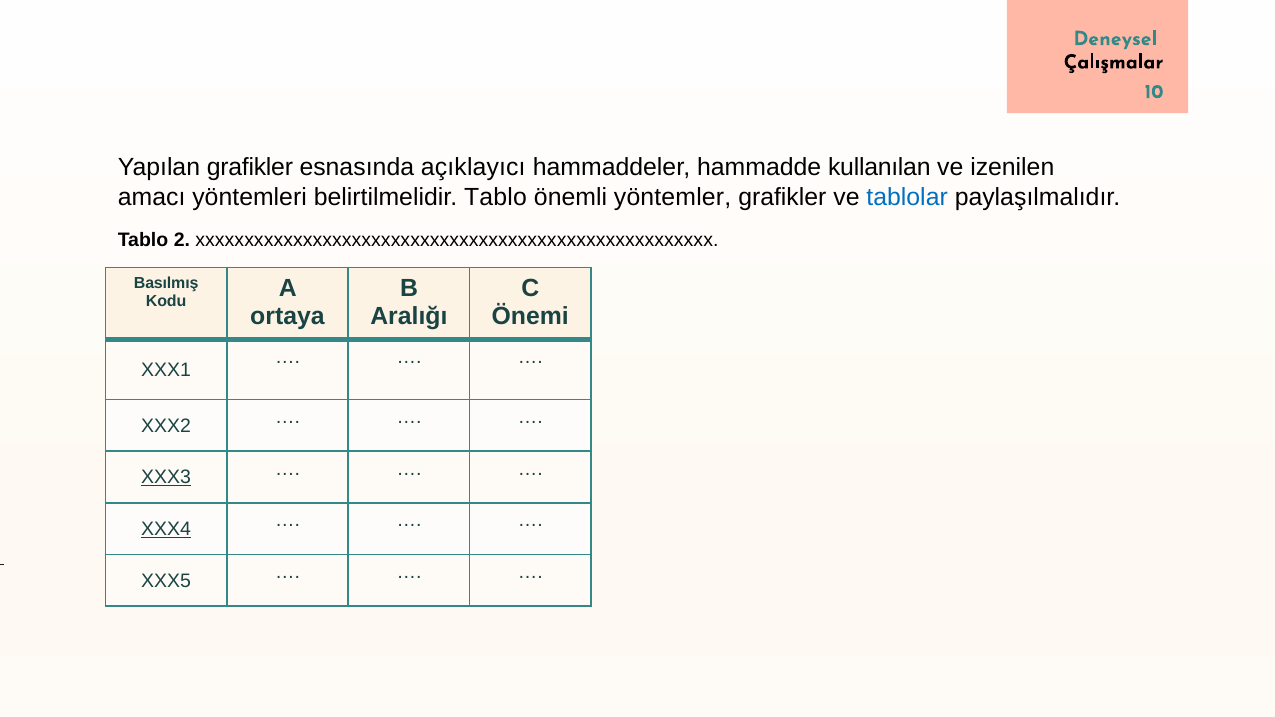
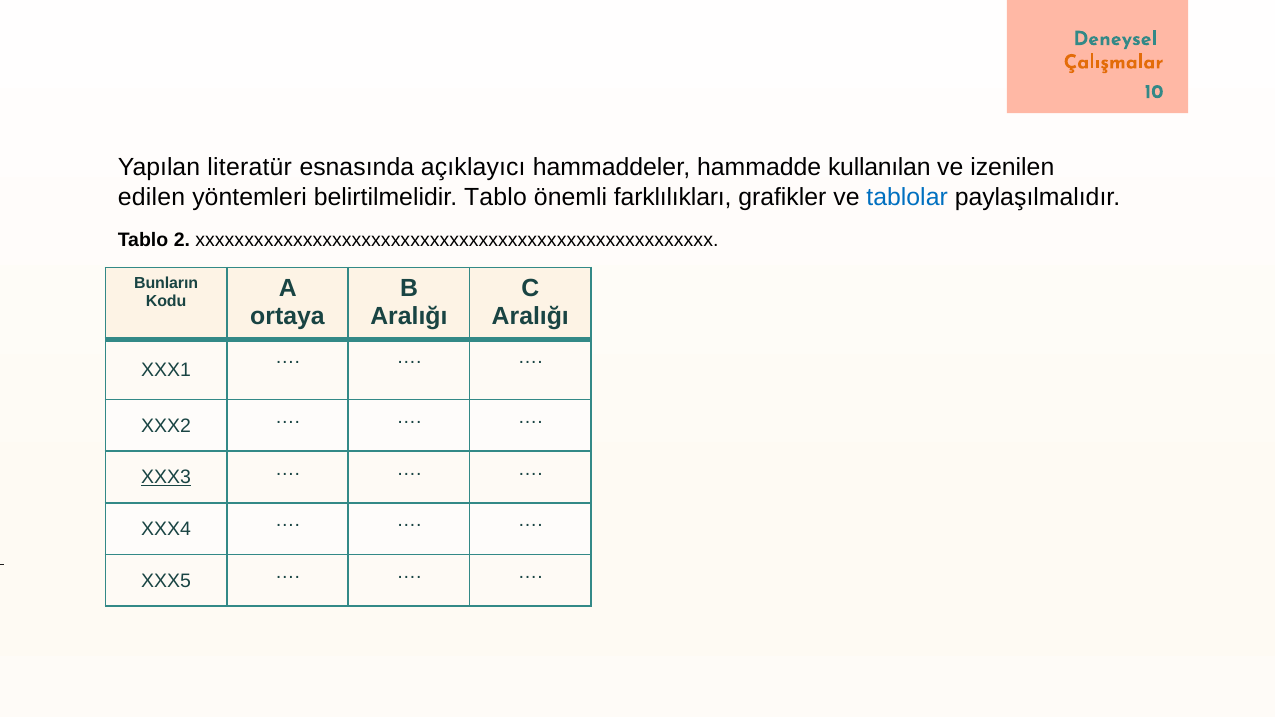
Çalışmalar colour: black -> orange
Yapılan grafikler: grafikler -> literatür
amacı: amacı -> edilen
yöntemler: yöntemler -> farklılıkları
Basılmış: Basılmış -> Bunların
Önemi at (530, 316): Önemi -> Aralığı
XXX4 underline: present -> none
